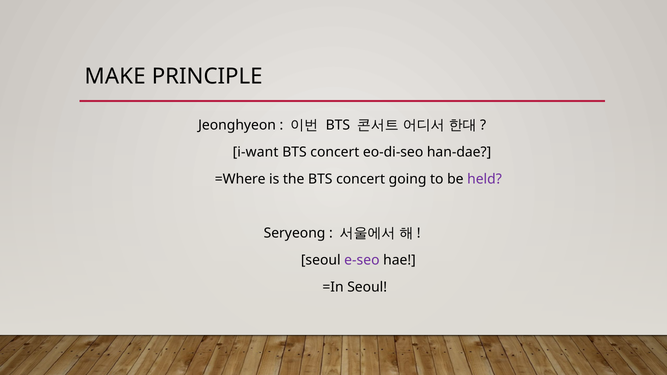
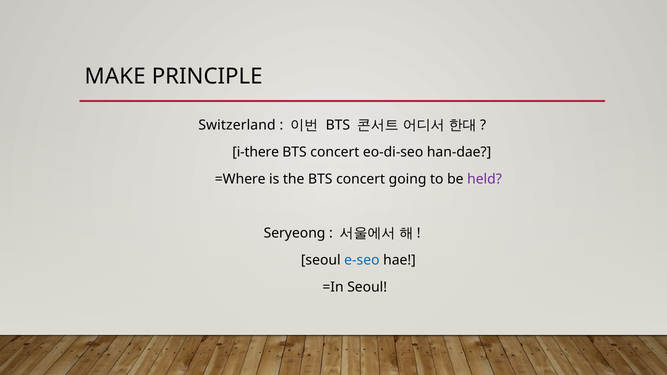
Jeonghyeon: Jeonghyeon -> Switzerland
i-want: i-want -> i-there
e-seo colour: purple -> blue
